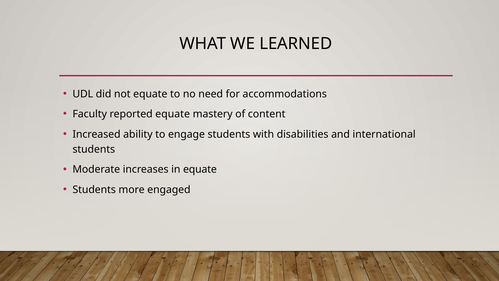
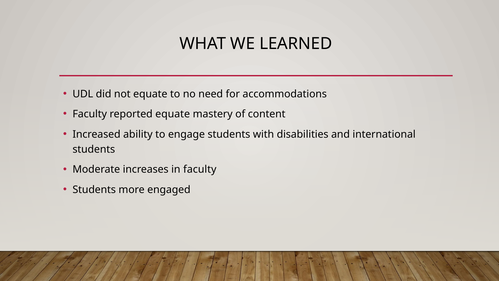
in equate: equate -> faculty
